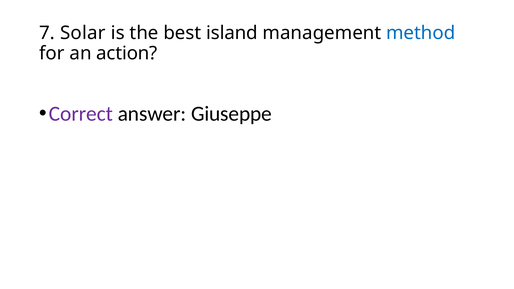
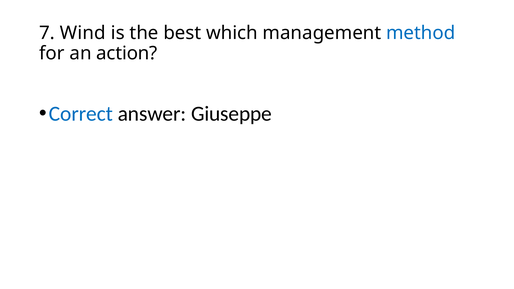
Solar: Solar -> Wind
island: island -> which
Correct colour: purple -> blue
